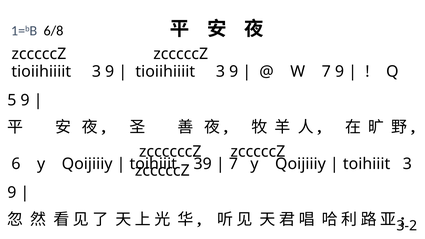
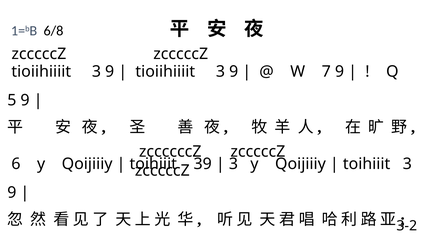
7 at (233, 164): 7 -> 3
